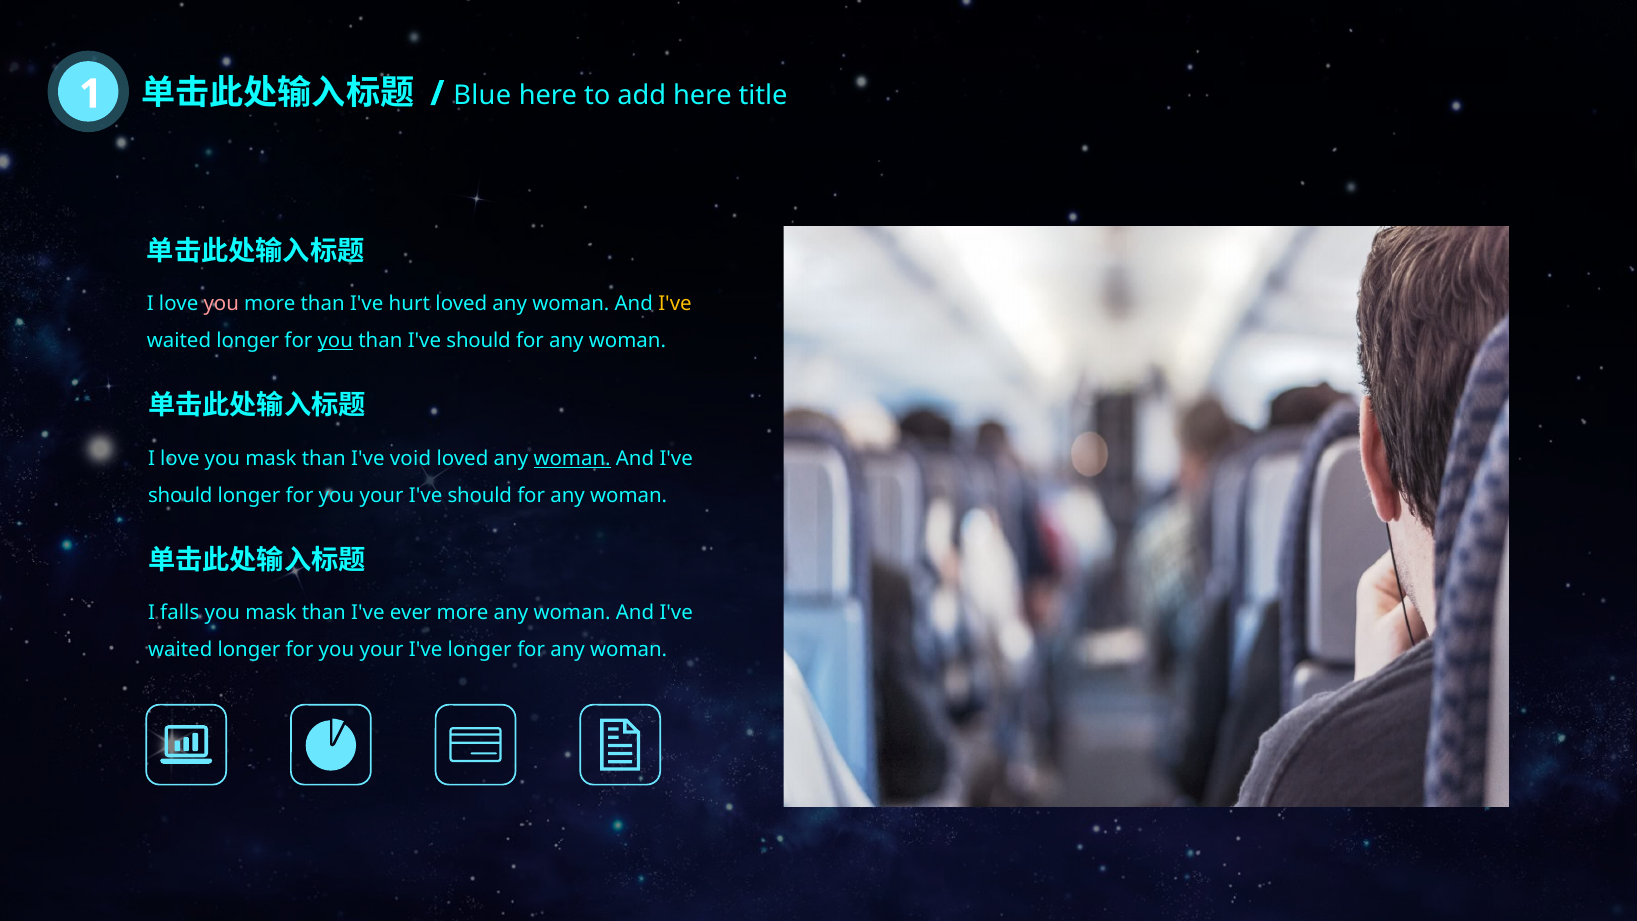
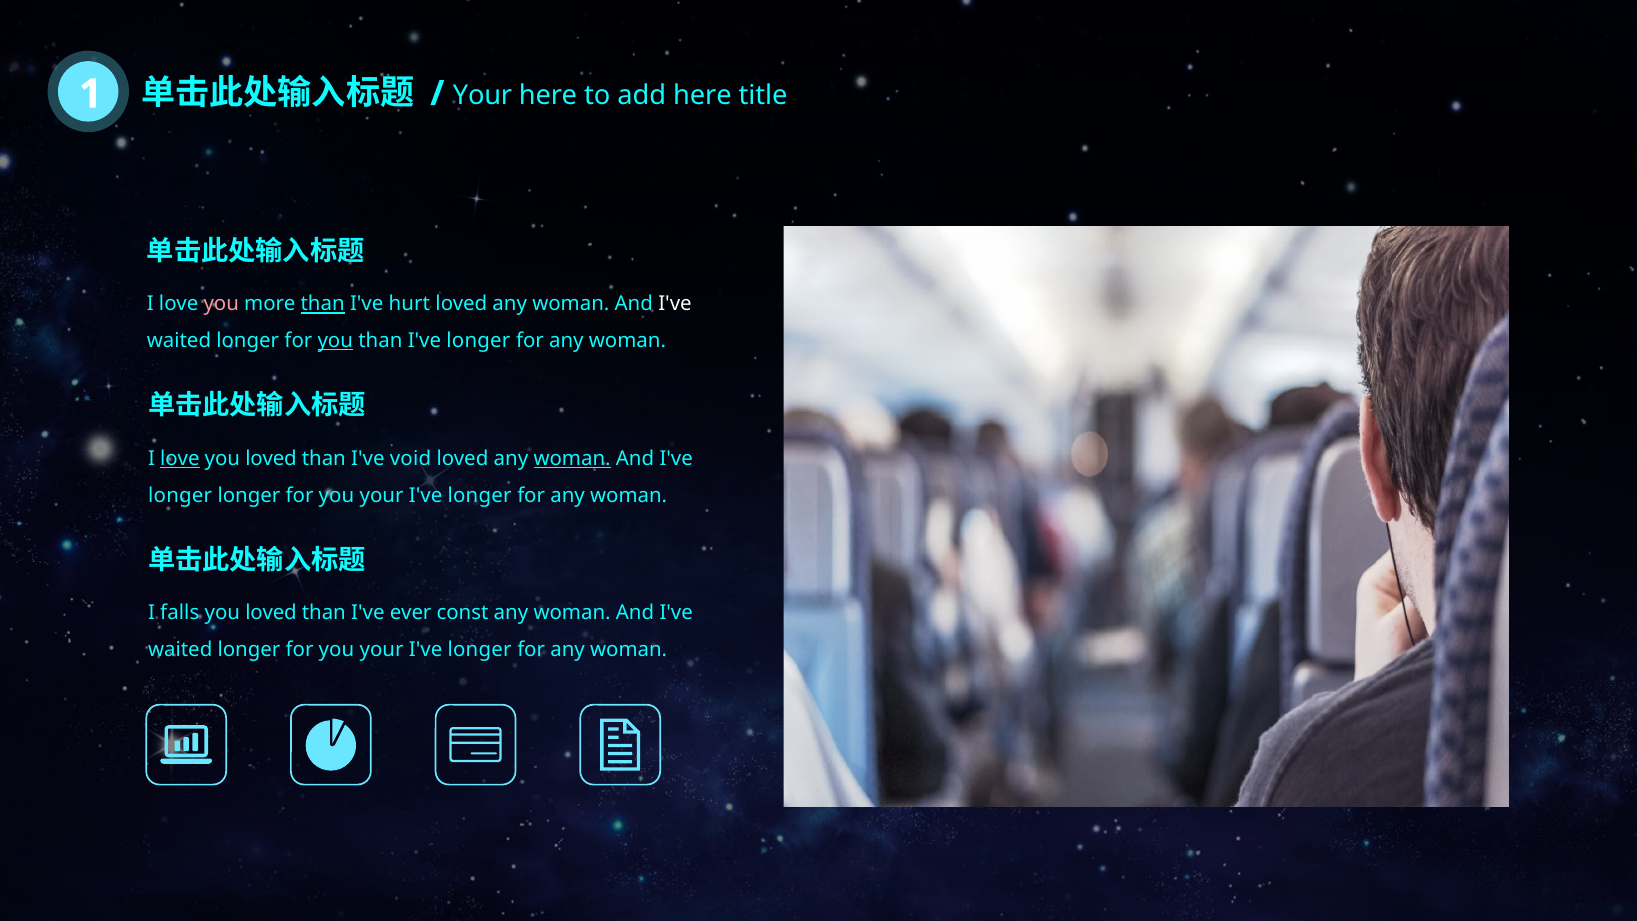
Blue at (482, 96): Blue -> Your
than at (323, 304) underline: none -> present
I've at (675, 304) colour: yellow -> white
than I've should: should -> longer
love at (180, 459) underline: none -> present
mask at (271, 459): mask -> loved
should at (180, 496): should -> longer
should at (480, 496): should -> longer
mask at (271, 613): mask -> loved
ever more: more -> const
